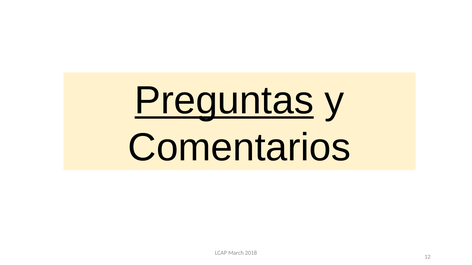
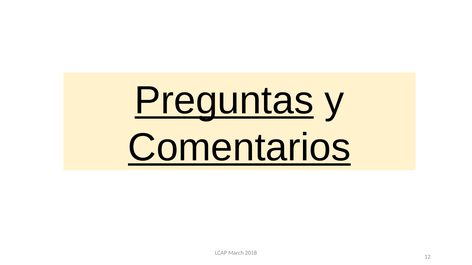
Comentarios underline: none -> present
